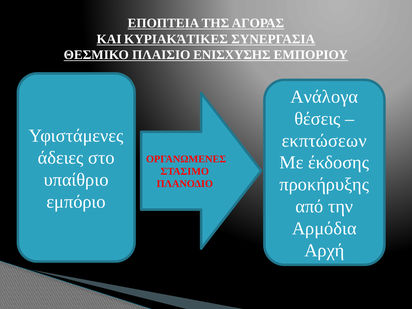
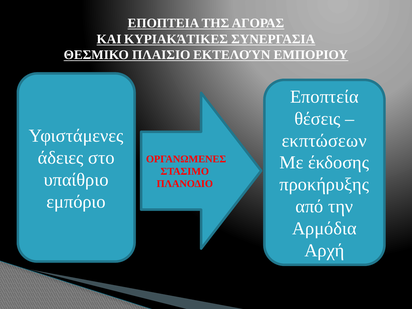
ΕΝΙΣΧΥΣΗΣ: ΕΝΙΣΧΥΣΗΣ -> ΕΚΤΕΛΟΎΝ
Ανάλογα: Ανάλογα -> Εποπτεία
